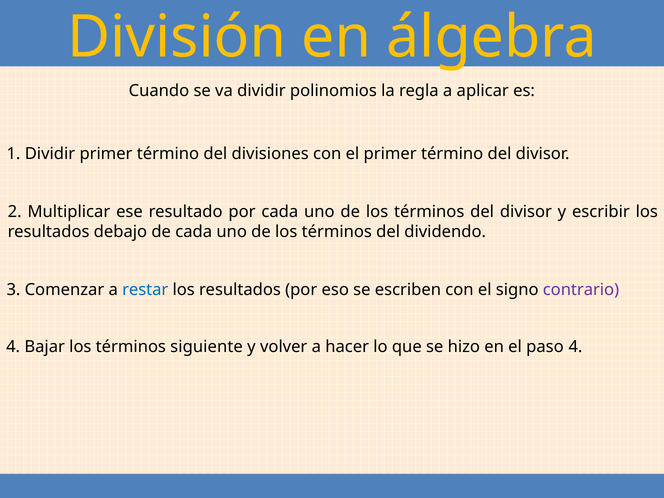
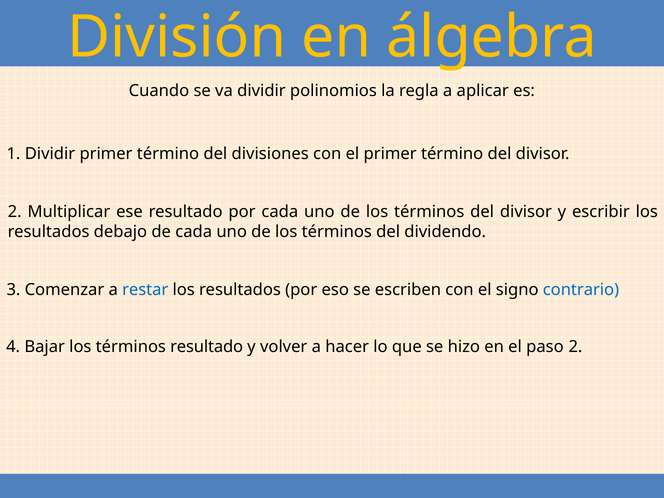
contrario colour: purple -> blue
términos siguiente: siguiente -> resultado
paso 4: 4 -> 2
